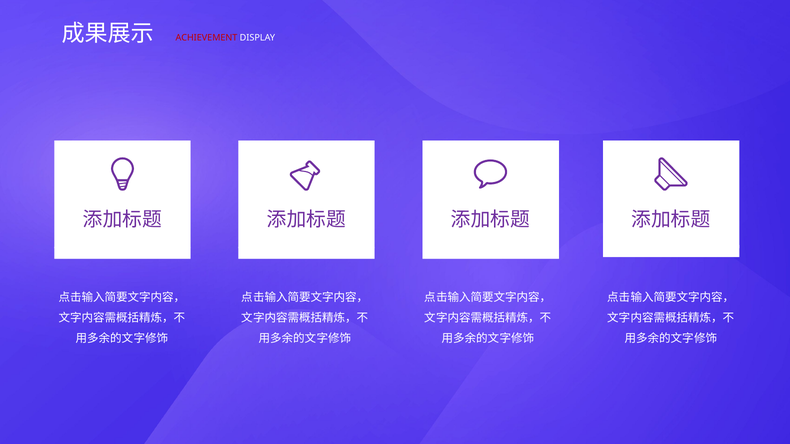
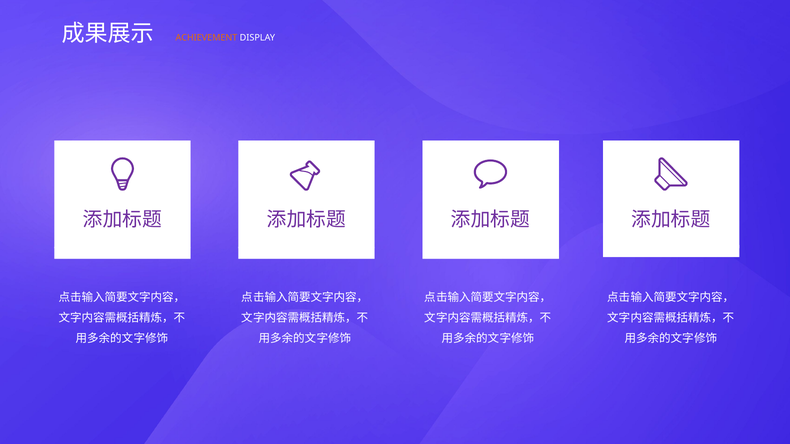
ACHIEVEMENT colour: red -> orange
